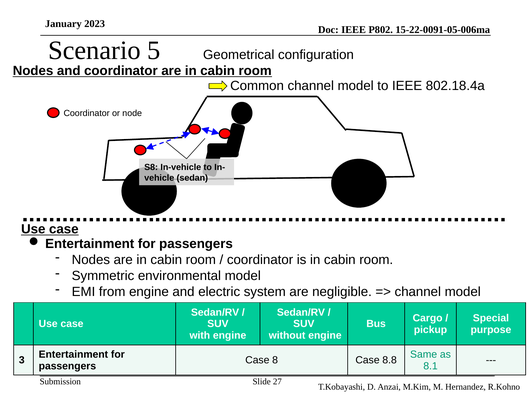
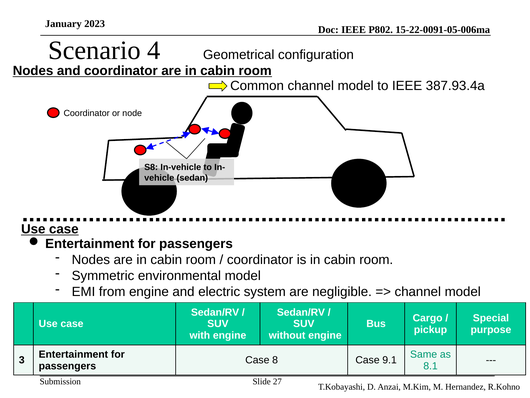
5: 5 -> 4
802.18.4a: 802.18.4a -> 387.93.4a
8.8: 8.8 -> 9.1
